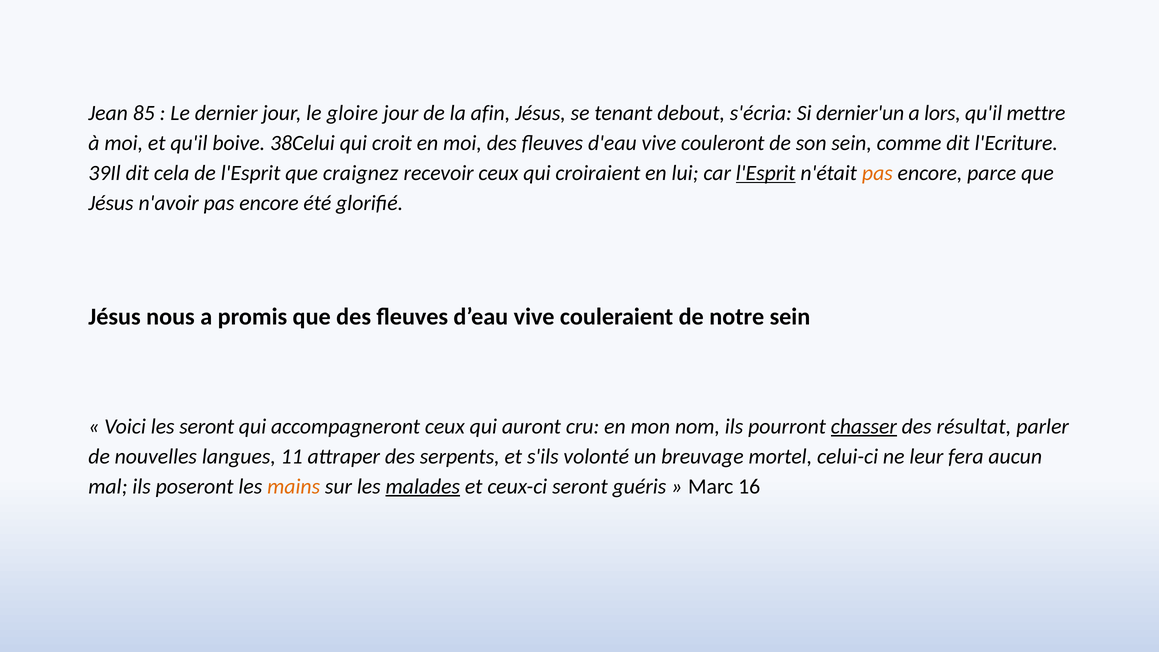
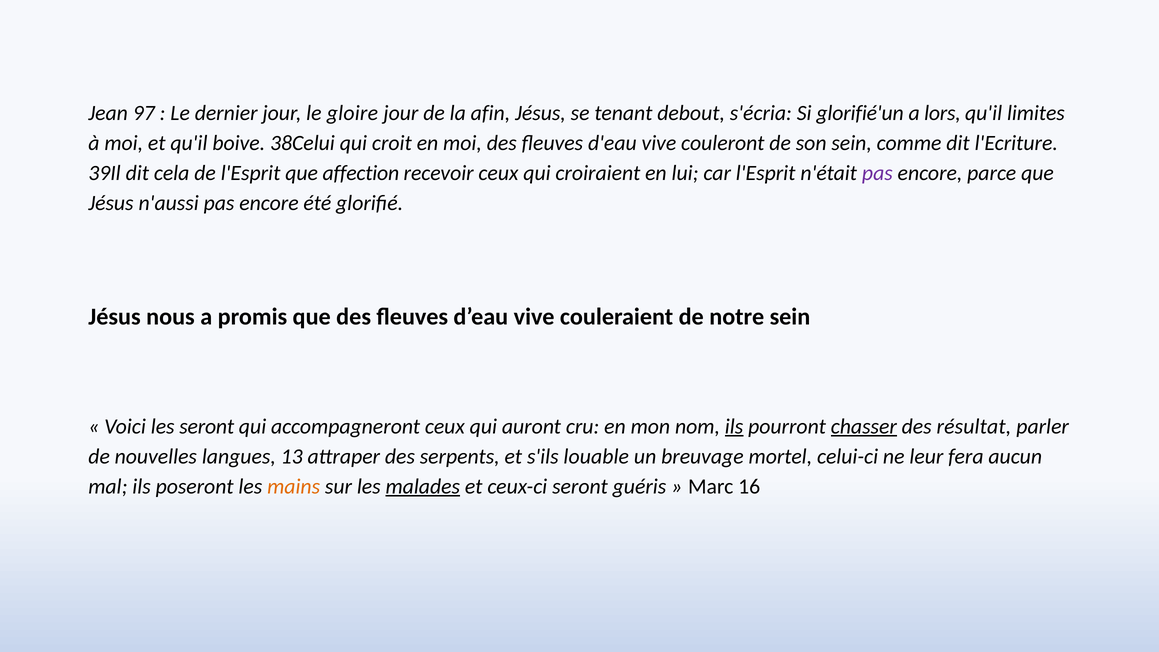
85: 85 -> 97
dernier'un: dernier'un -> glorifié'un
mettre: mettre -> limites
craignez: craignez -> affection
l'Esprit at (766, 173) underline: present -> none
pas at (877, 173) colour: orange -> purple
n'avoir: n'avoir -> n'aussi
ils at (734, 426) underline: none -> present
11: 11 -> 13
volonté: volonté -> louable
